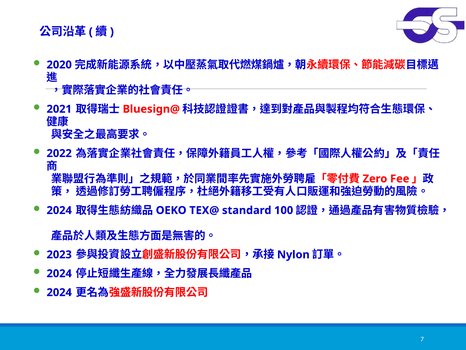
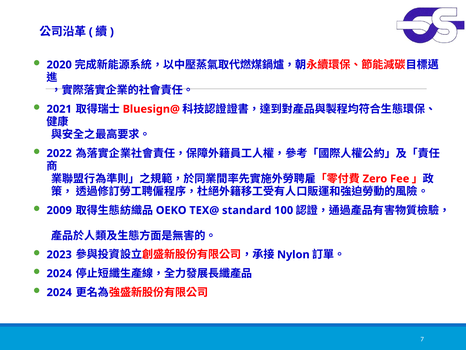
2024 at (59, 210): 2024 -> 2009
